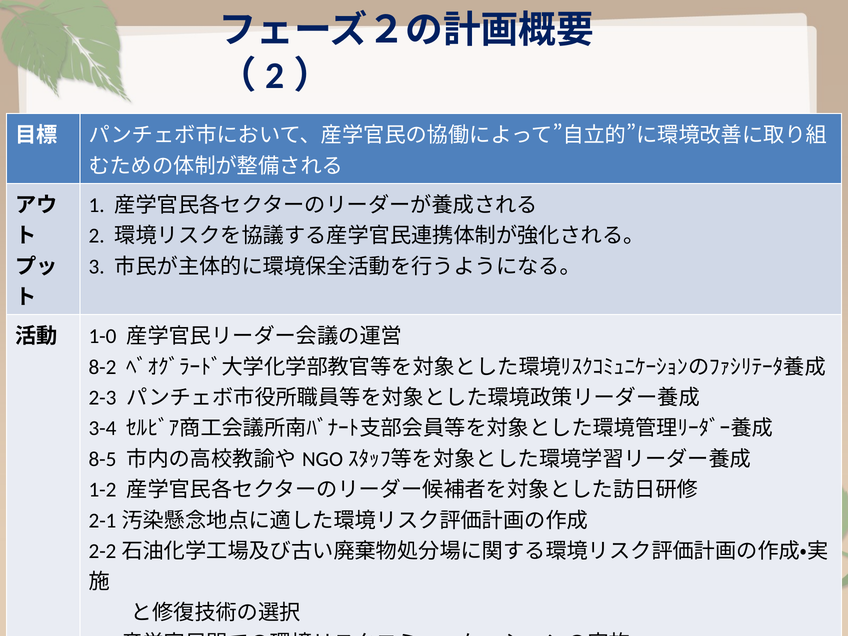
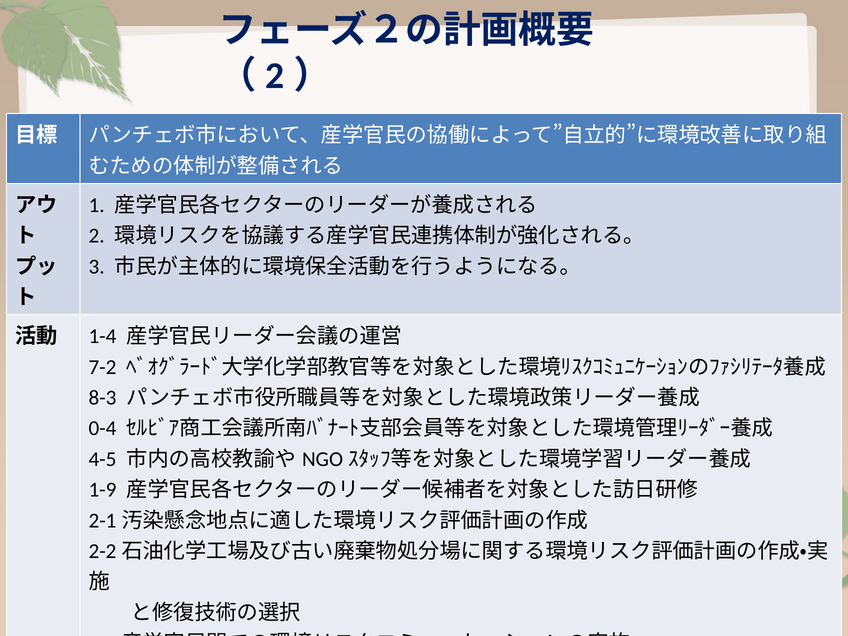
1-0: 1-0 -> 1-4
8-2: 8-2 -> 7-2
2-3: 2-3 -> 8-3
3-4: 3-4 -> 0-4
8-5: 8-5 -> 4-5
1-2: 1-2 -> 1-9
